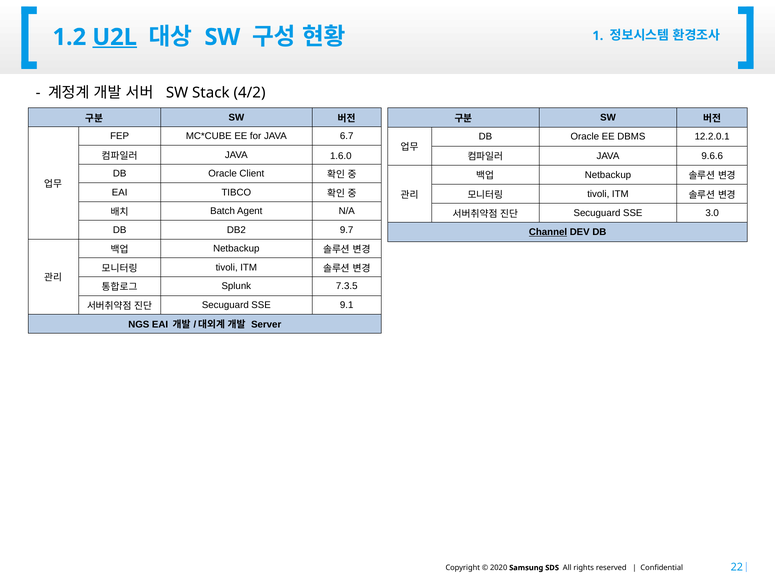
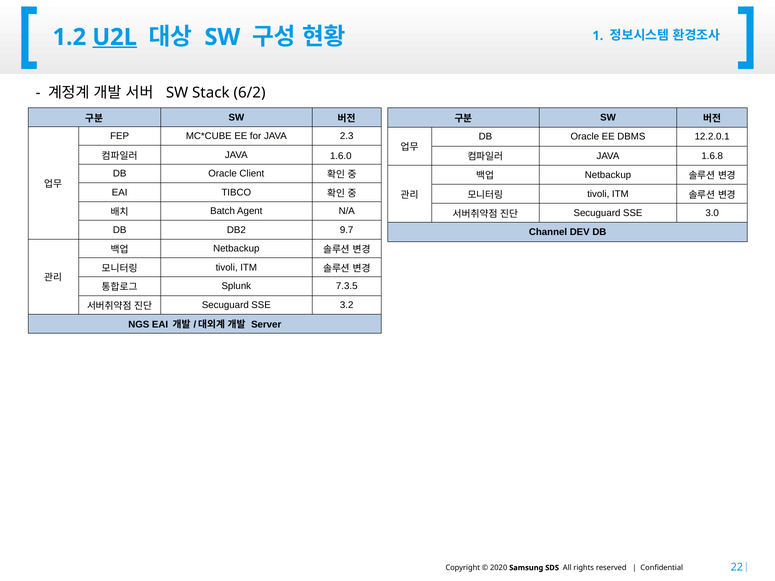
4/2: 4/2 -> 6/2
6.7: 6.7 -> 2.3
9.6.6: 9.6.6 -> 1.6.8
Channel underline: present -> none
9.1: 9.1 -> 3.2
